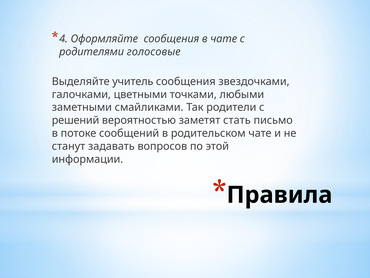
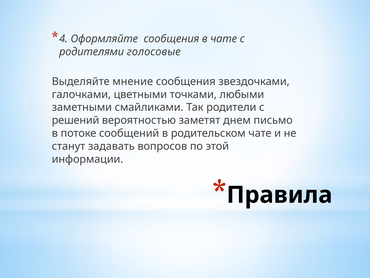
учитель: учитель -> мнение
стать: стать -> днем
